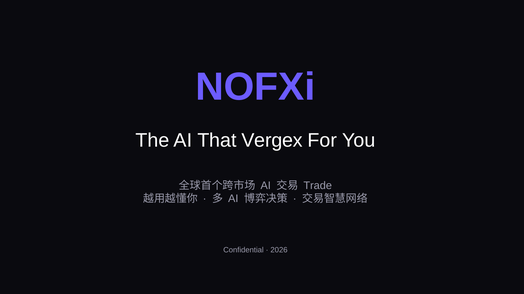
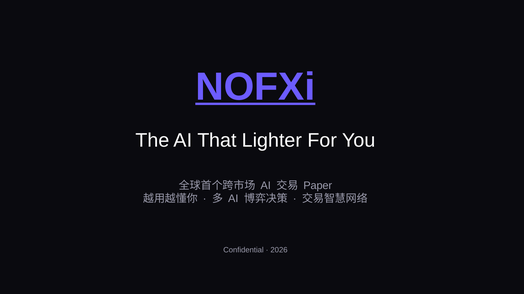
NOFXi underline: none -> present
Vergex: Vergex -> Lighter
Trade: Trade -> Paper
